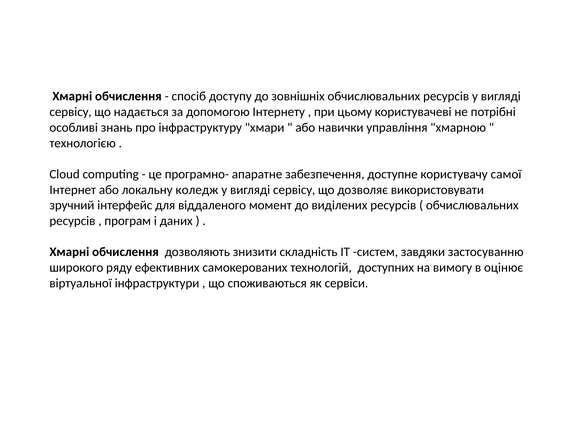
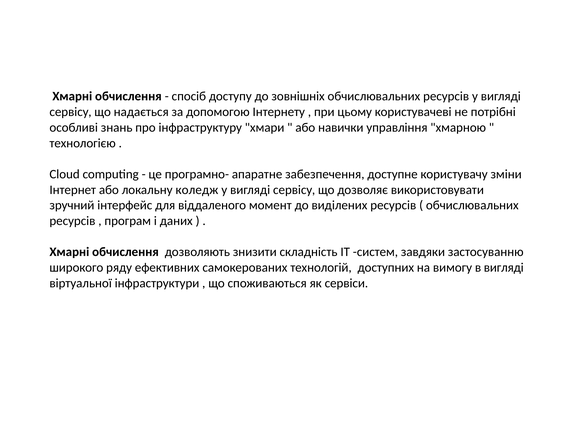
самої: самої -> зміни
в оцінює: оцінює -> вигляді
